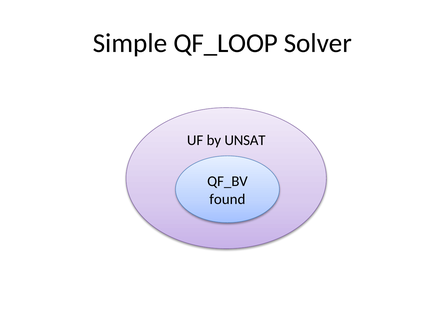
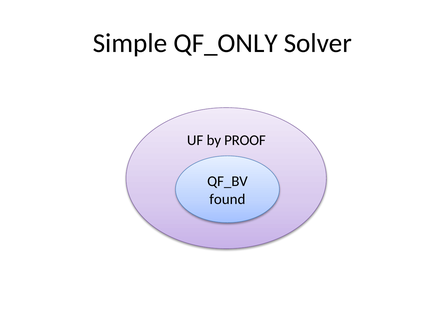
QF_LOOP: QF_LOOP -> QF_ONLY
UNSAT: UNSAT -> PROOF
